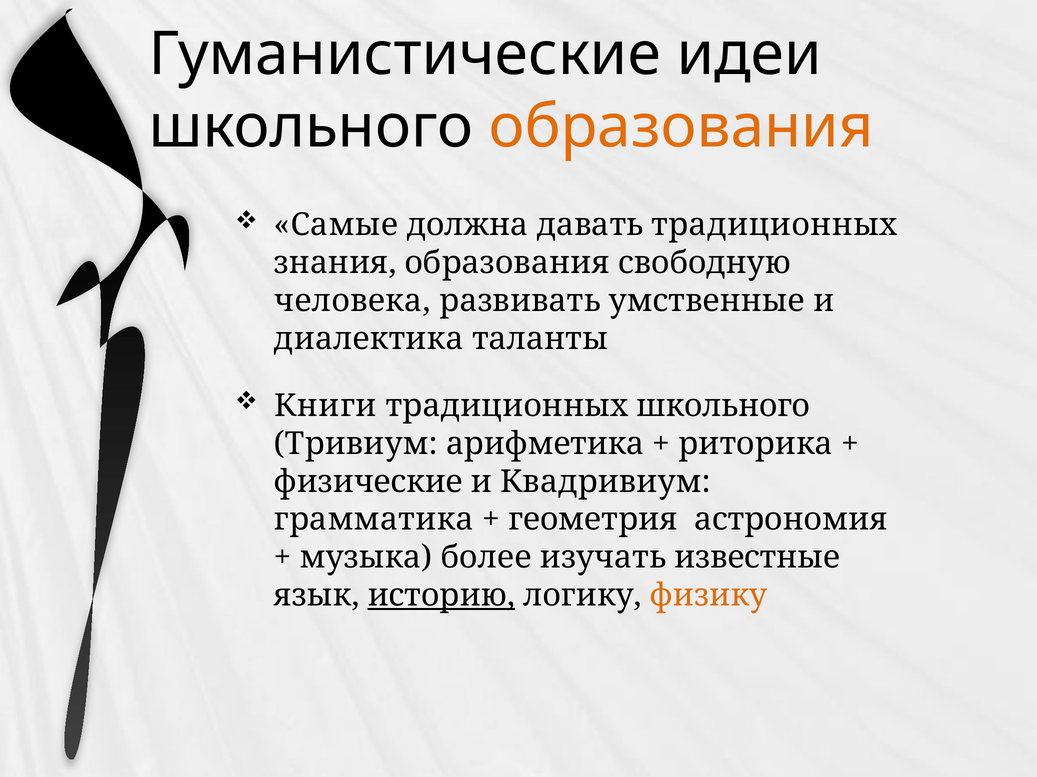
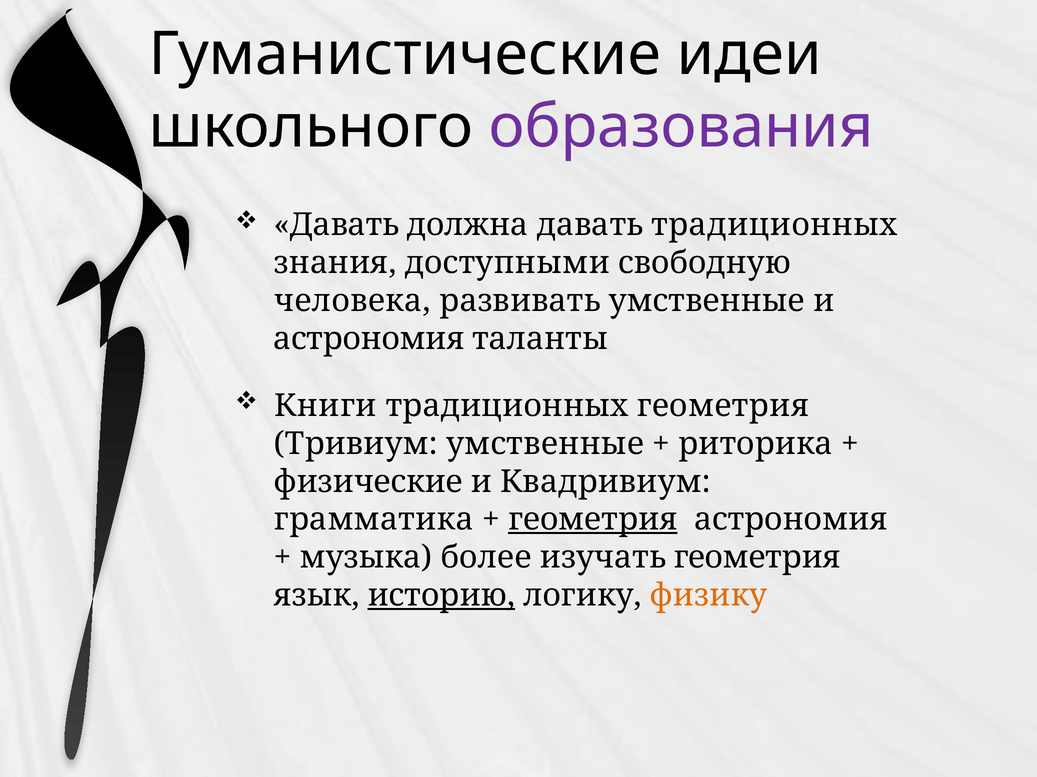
образования at (681, 127) colour: orange -> purple
Самые at (336, 225): Самые -> Давать
знания образования: образования -> доступными
диалектика at (369, 339): диалектика -> астрономия
традиционных школьного: школьного -> геометрия
Тривиум арифметика: арифметика -> умственные
геометрия at (593, 520) underline: none -> present
изучать известные: известные -> геометрия
